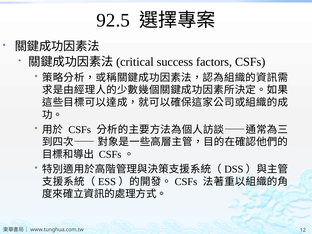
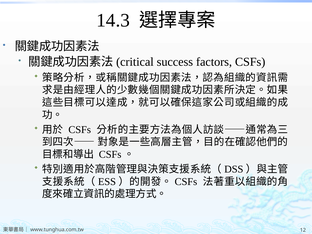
92.5: 92.5 -> 14.3
